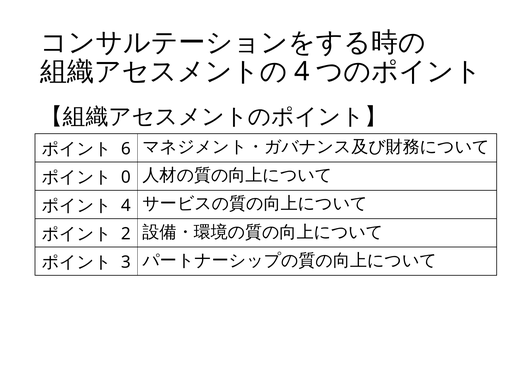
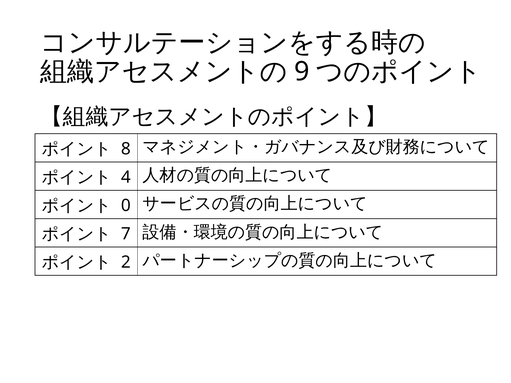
4 at (302, 72): 4 -> 9
6: 6 -> 8
0: 0 -> 4
4 at (126, 206): 4 -> 0
2: 2 -> 7
3: 3 -> 2
